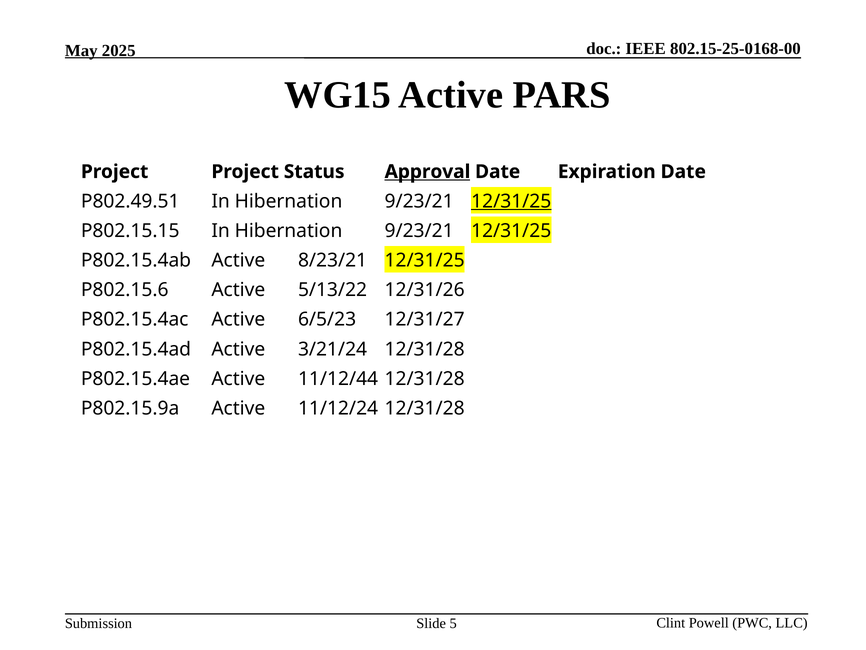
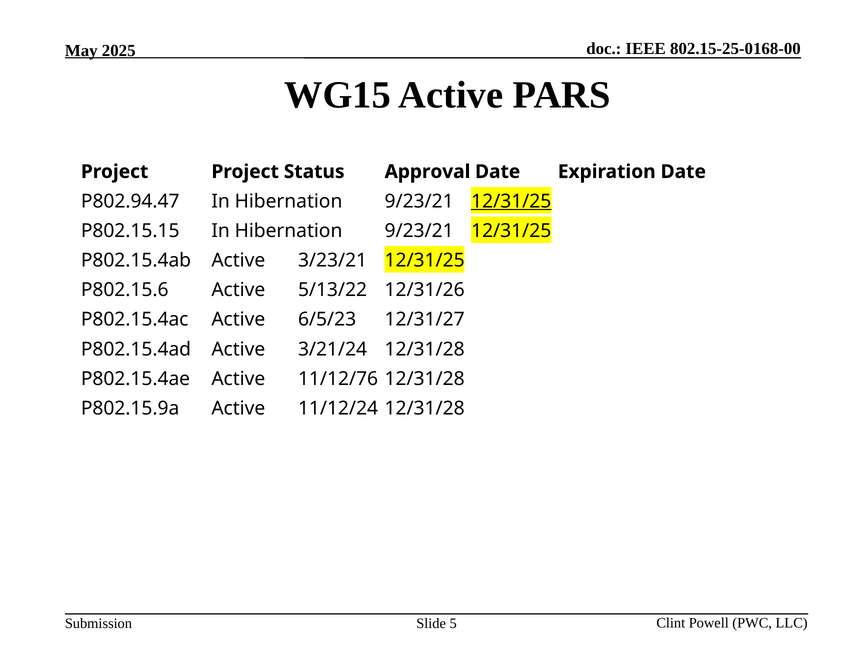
Approval underline: present -> none
P802.49.51: P802.49.51 -> P802.94.47
8/23/21: 8/23/21 -> 3/23/21
11/12/44: 11/12/44 -> 11/12/76
